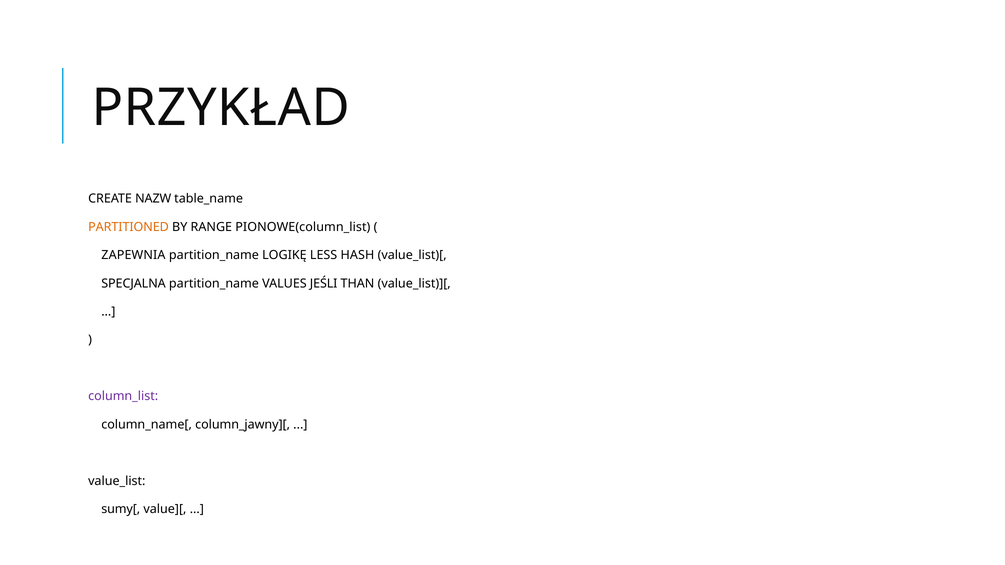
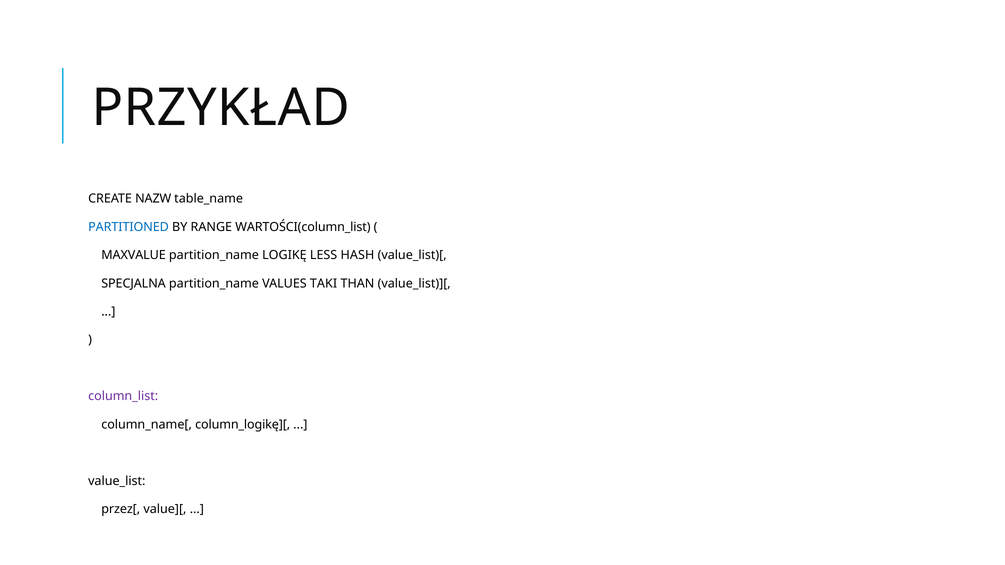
PARTITIONED colour: orange -> blue
PIONOWE(column_list: PIONOWE(column_list -> WARTOŚCI(column_list
ZAPEWNIA: ZAPEWNIA -> MAXVALUE
JEŚLI: JEŚLI -> TAKI
column_jawny][: column_jawny][ -> column_logikę][
sumy[: sumy[ -> przez[
